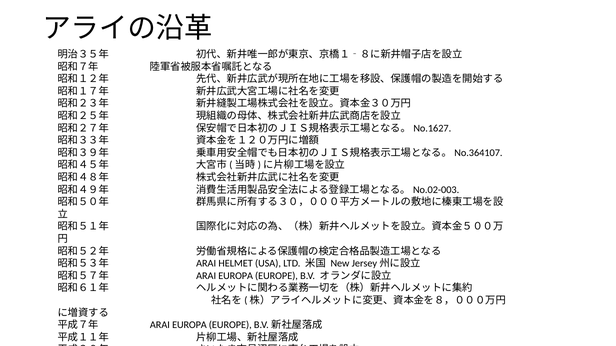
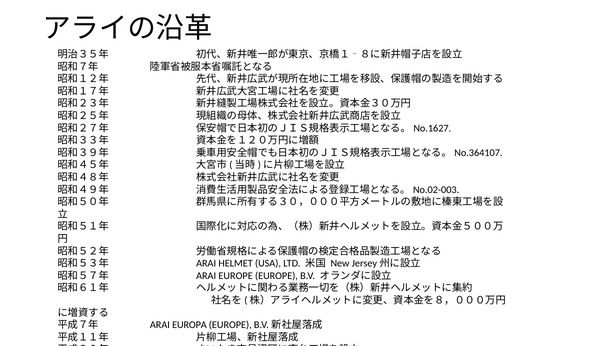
EUROPA at (236, 276): EUROPA -> EUROPE
